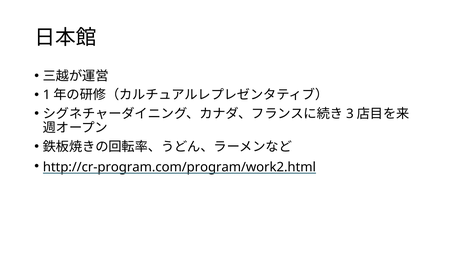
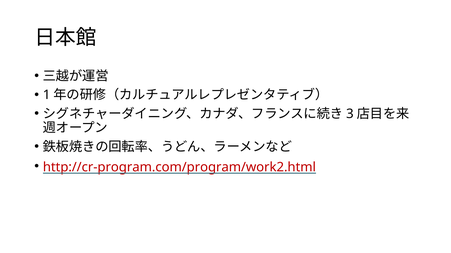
http://cr-program.com/program/work2.html colour: black -> red
